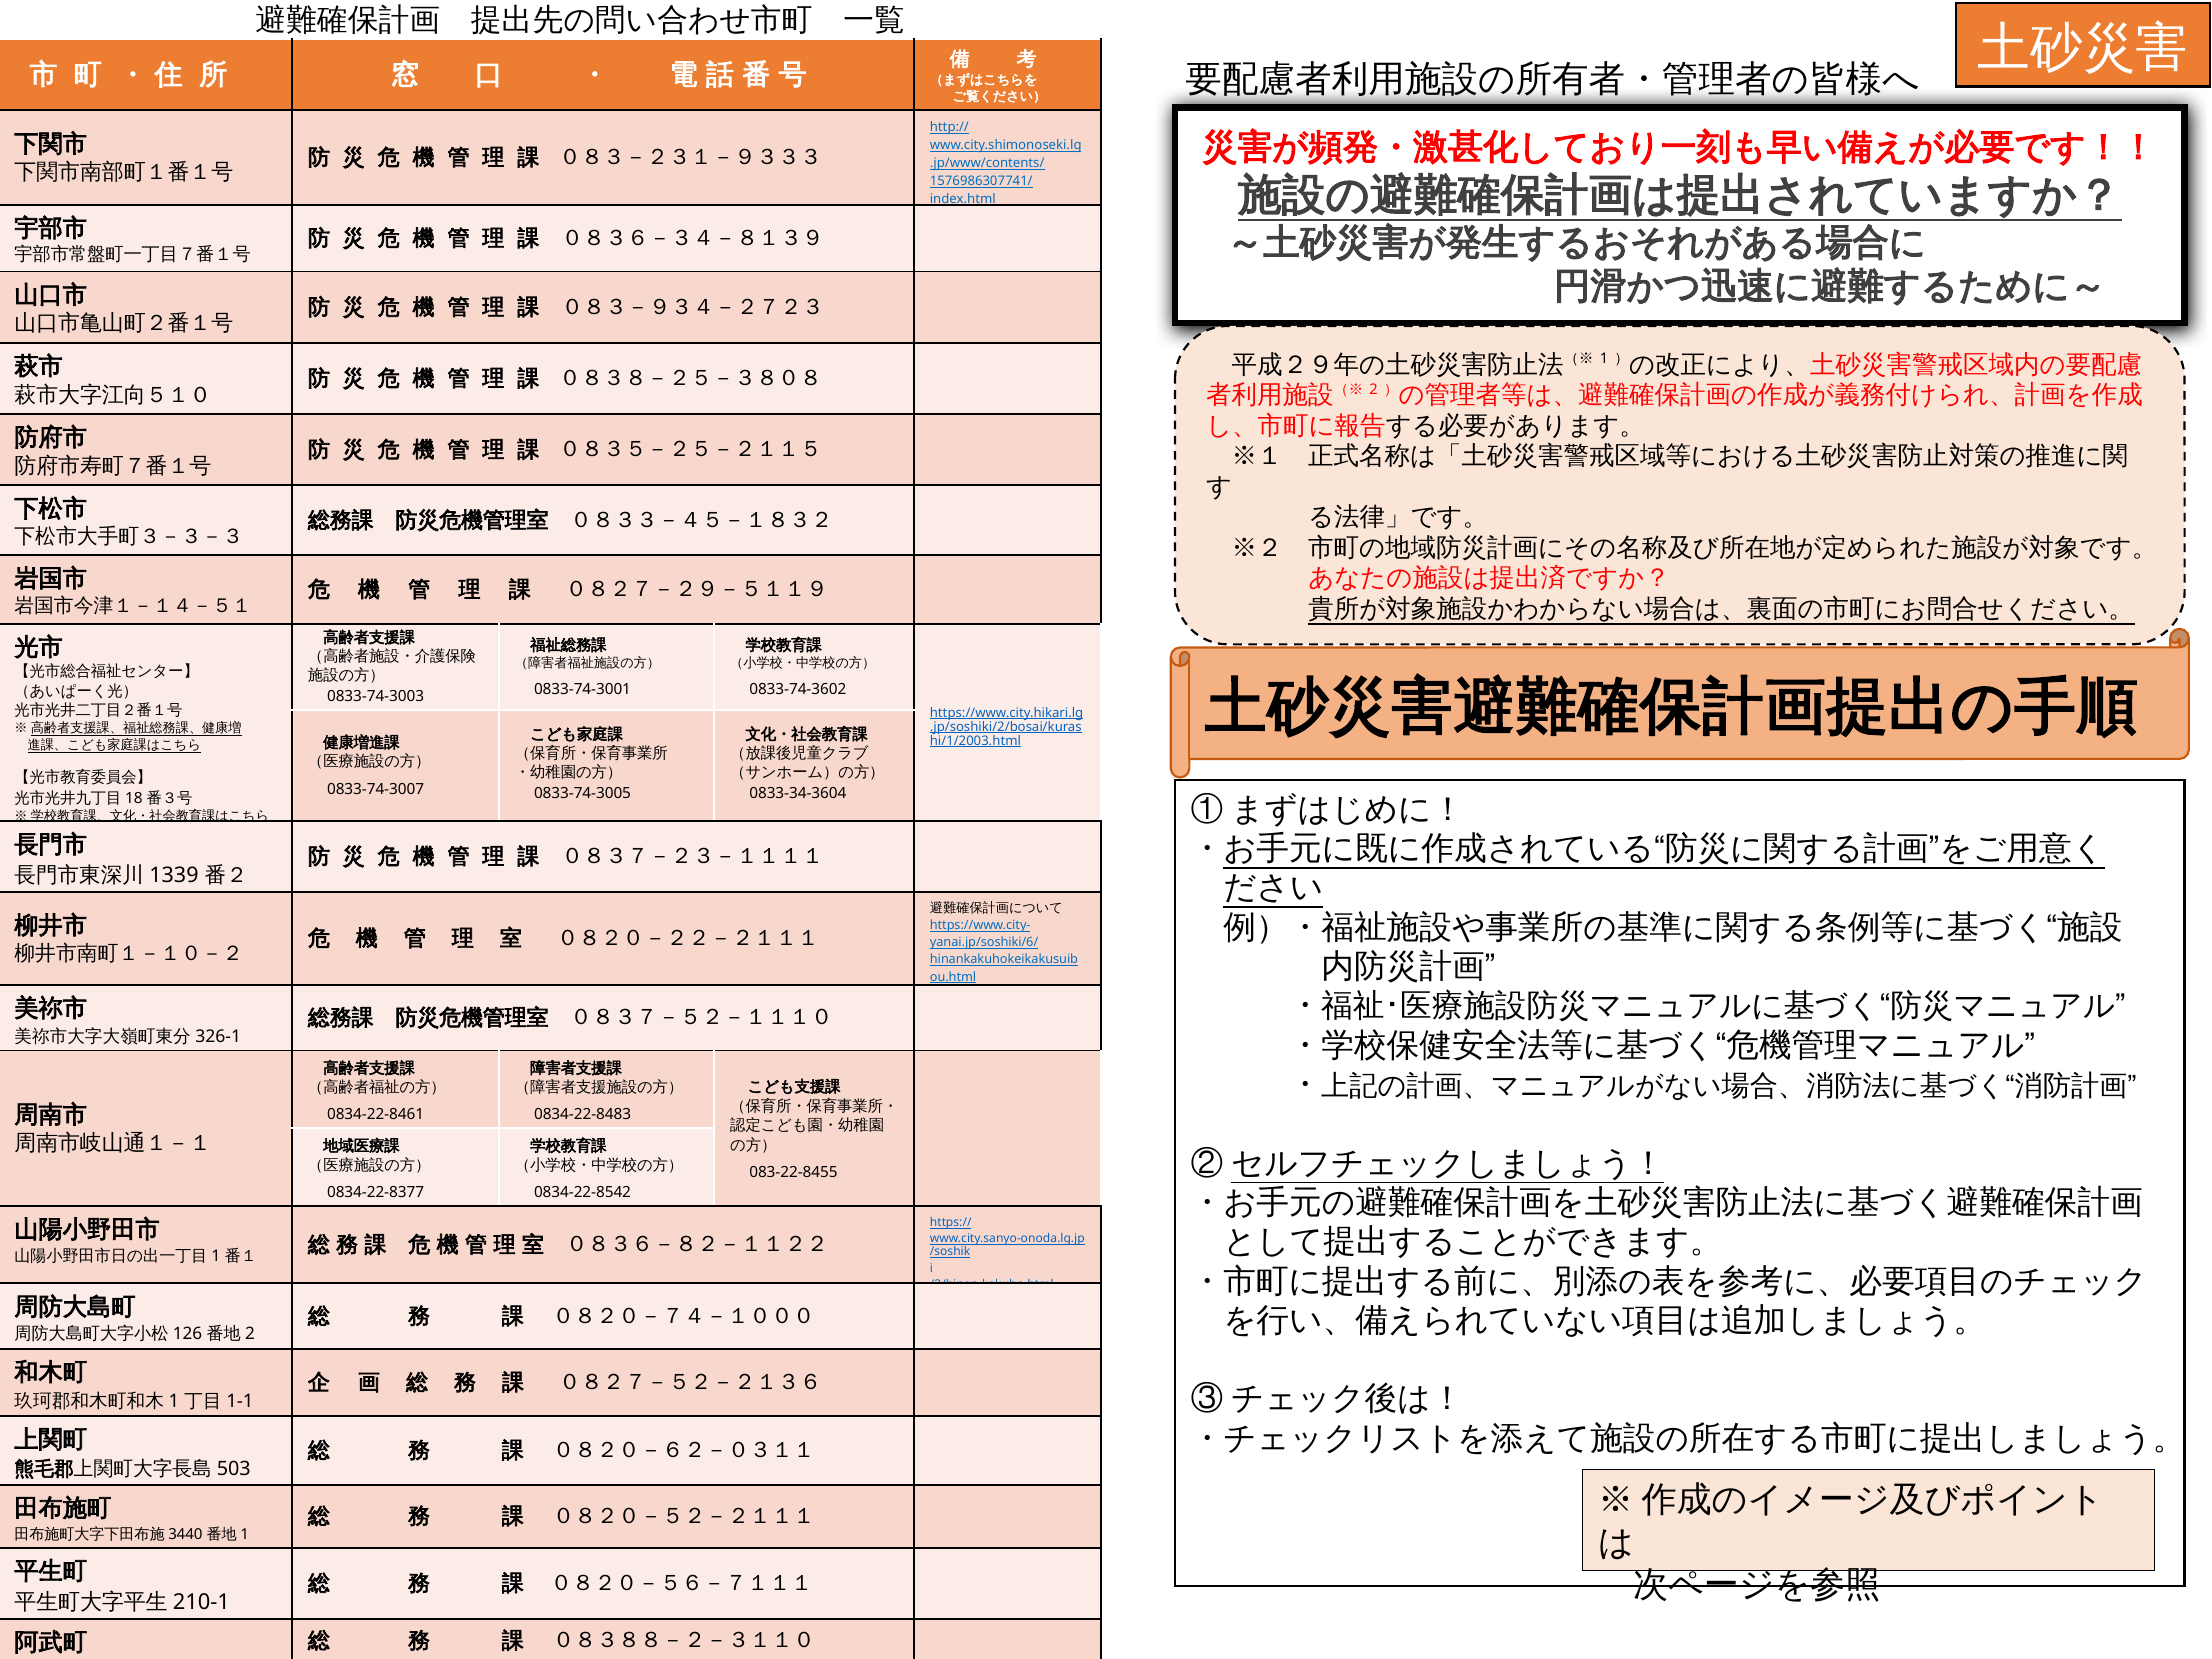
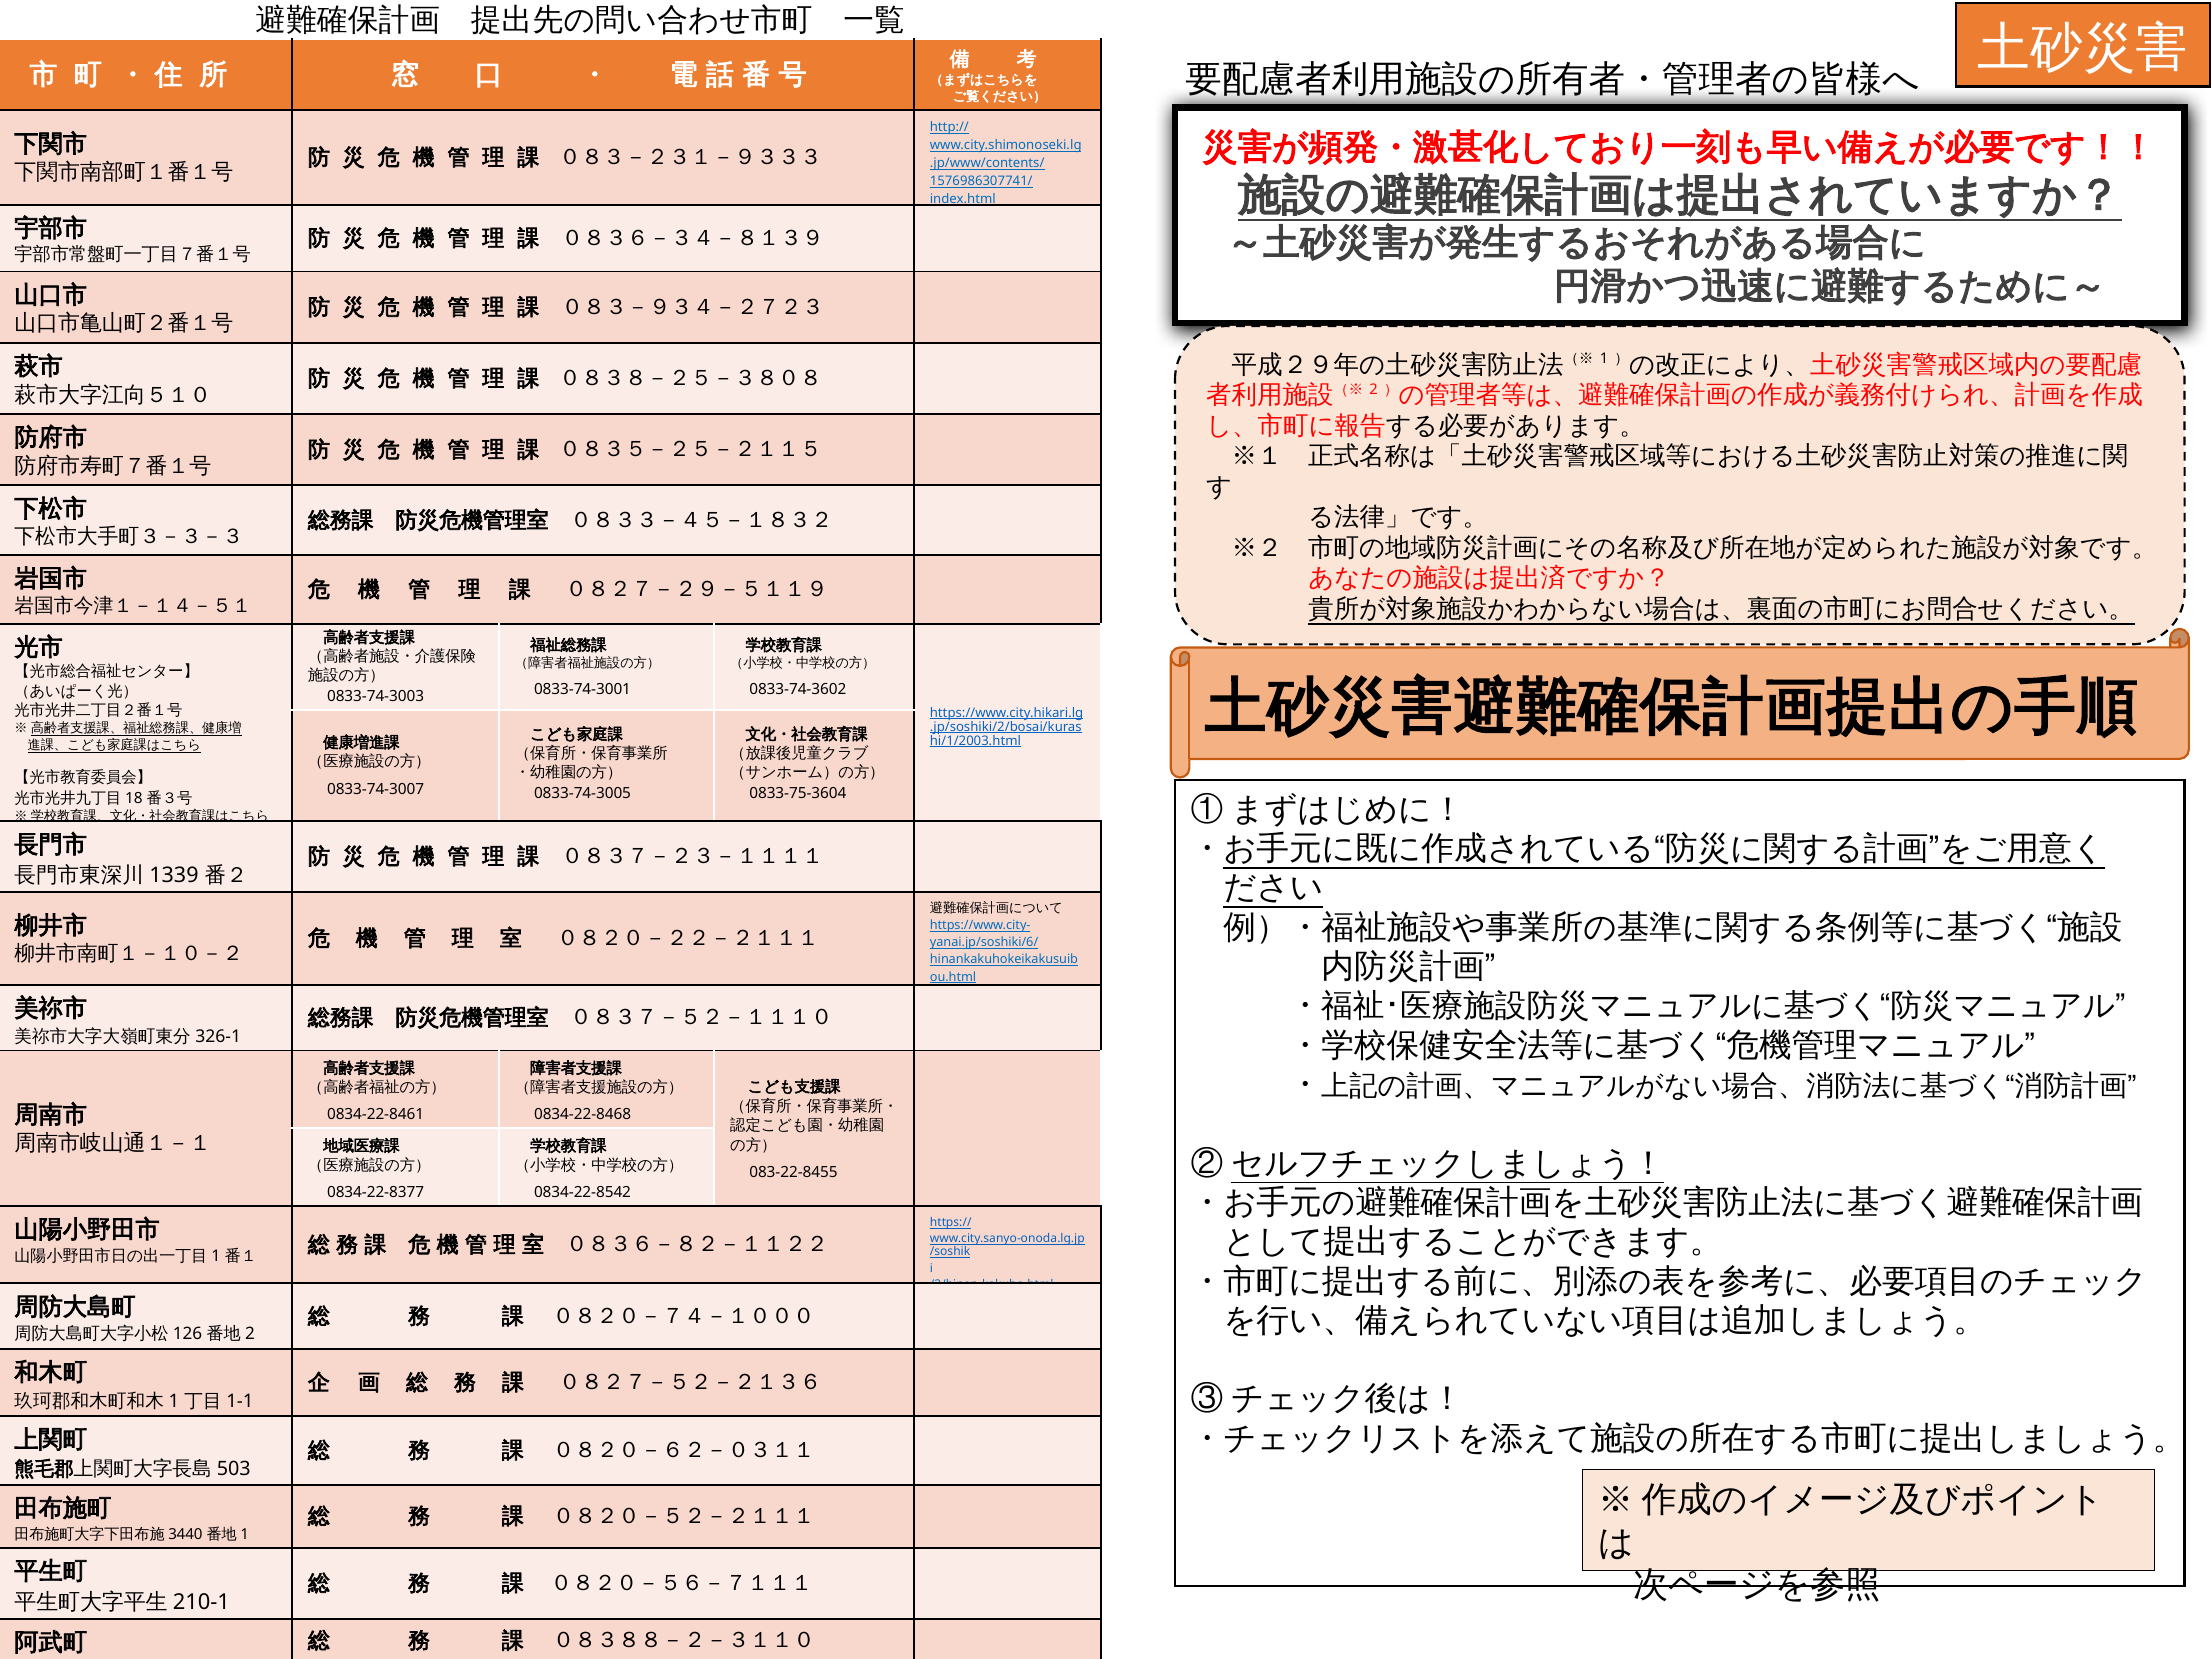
0833-34-3604: 0833-34-3604 -> 0833-75-3604
0834-22-8483: 0834-22-8483 -> 0834-22-8468
